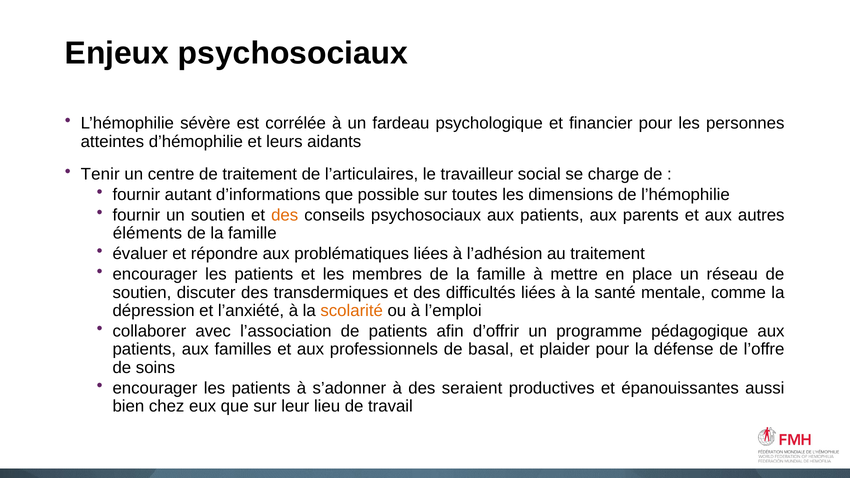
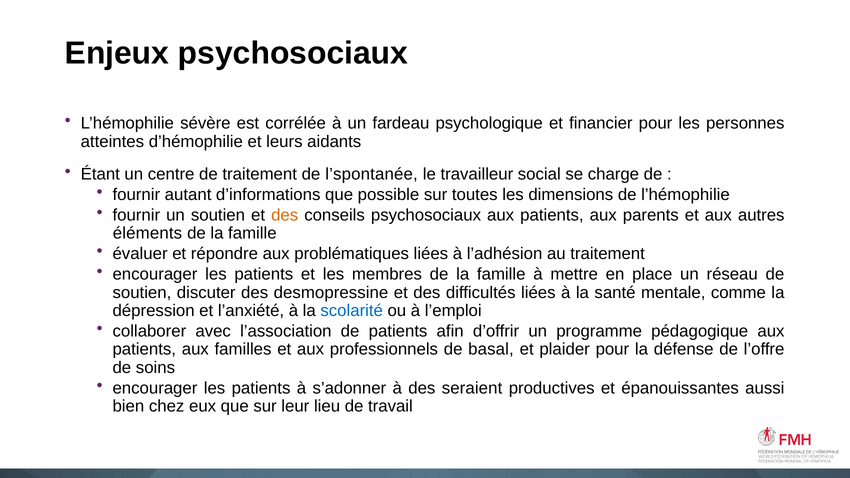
Tenir: Tenir -> Étant
l’articulaires: l’articulaires -> l’spontanée
transdermiques: transdermiques -> desmopressine
scolarité colour: orange -> blue
